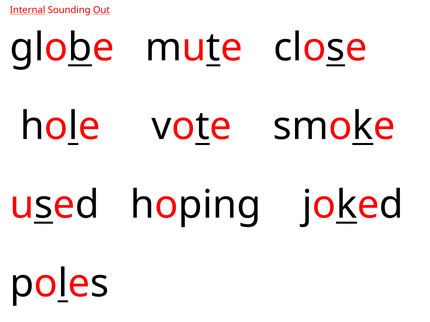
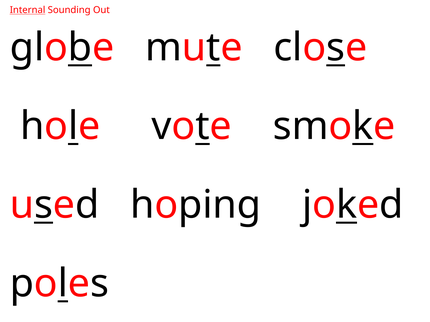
Out underline: present -> none
